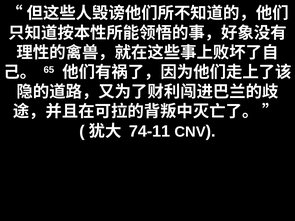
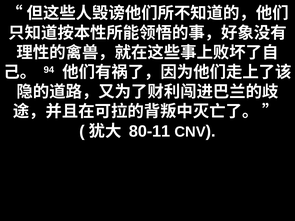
65: 65 -> 94
74-11: 74-11 -> 80-11
